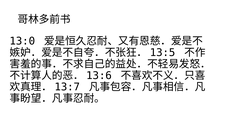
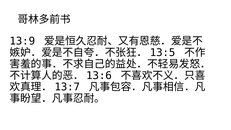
13:0: 13:0 -> 13:9
